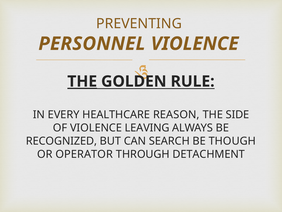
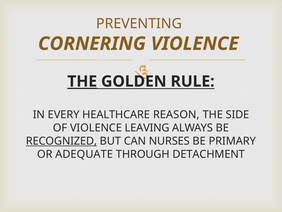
PERSONNEL: PERSONNEL -> CORNERING
RECOGNIZED underline: none -> present
SEARCH: SEARCH -> NURSES
THOUGH: THOUGH -> PRIMARY
OPERATOR: OPERATOR -> ADEQUATE
